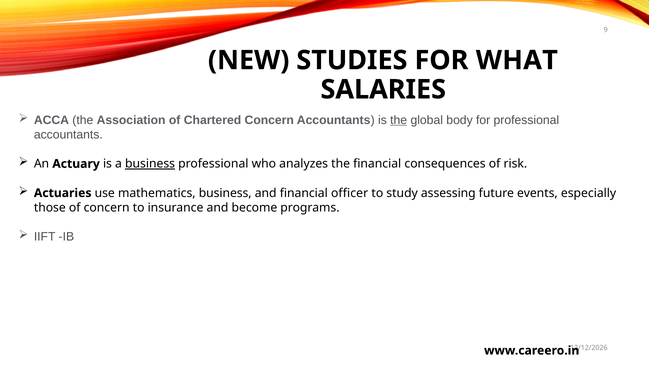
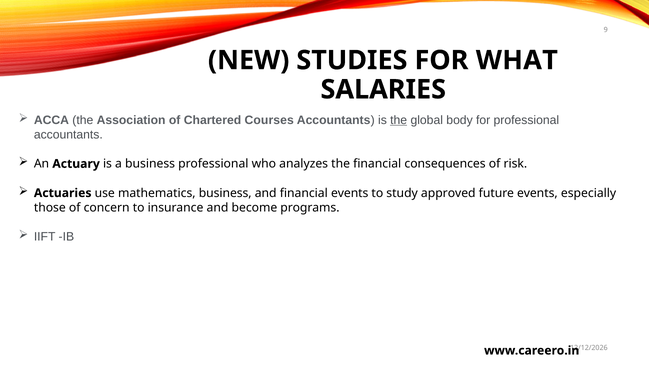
Chartered Concern: Concern -> Courses
business at (150, 164) underline: present -> none
financial officer: officer -> events
assessing: assessing -> approved
